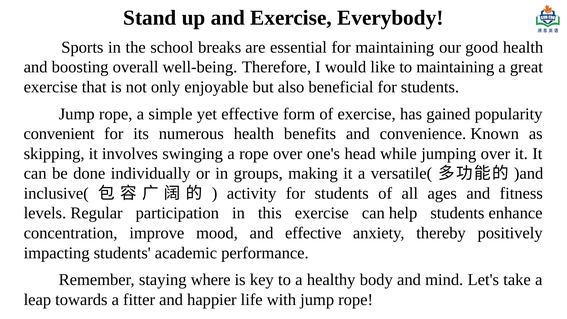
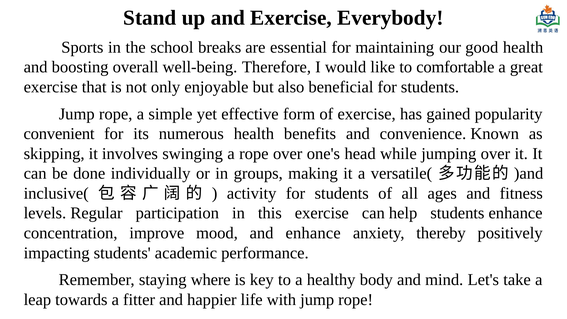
to maintaining: maintaining -> comfortable
and effective: effective -> enhance
